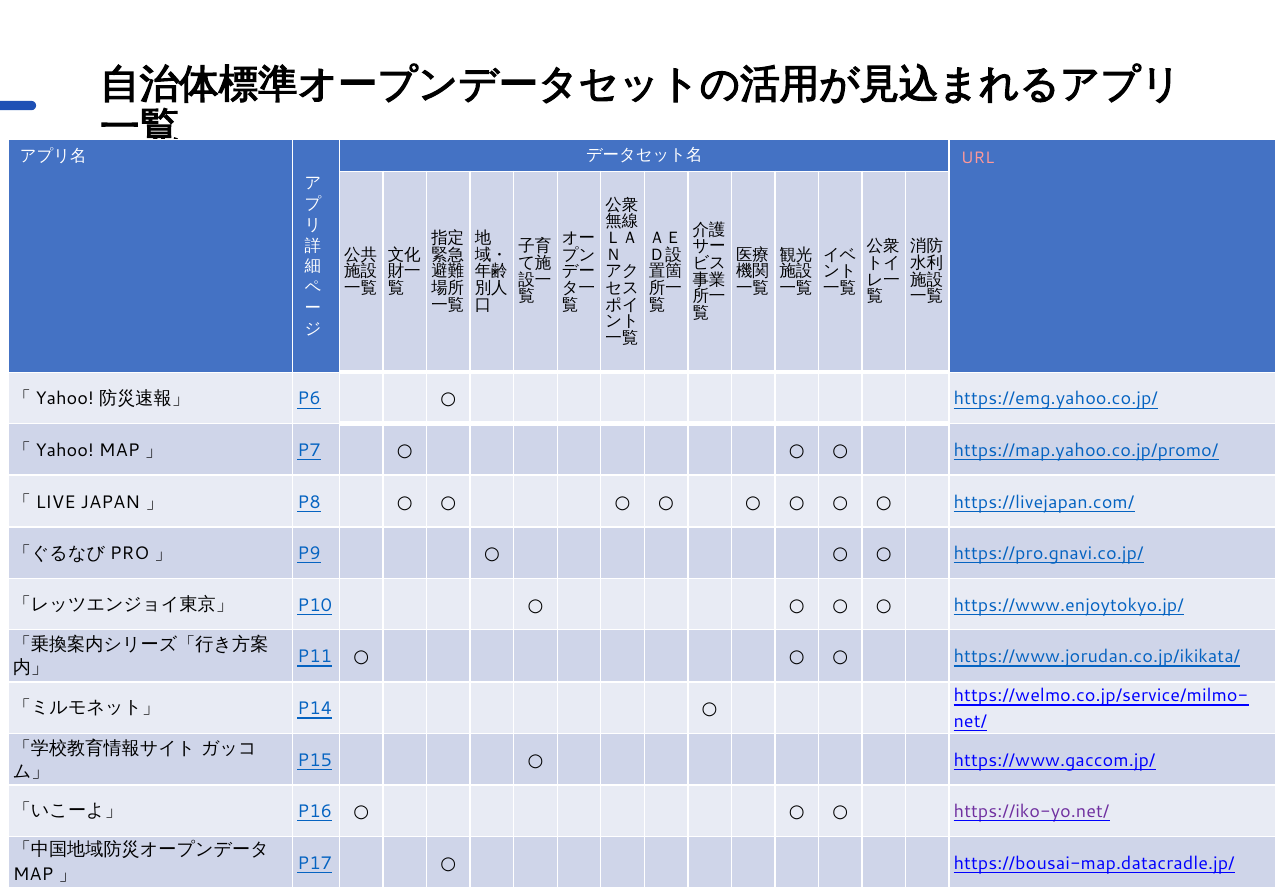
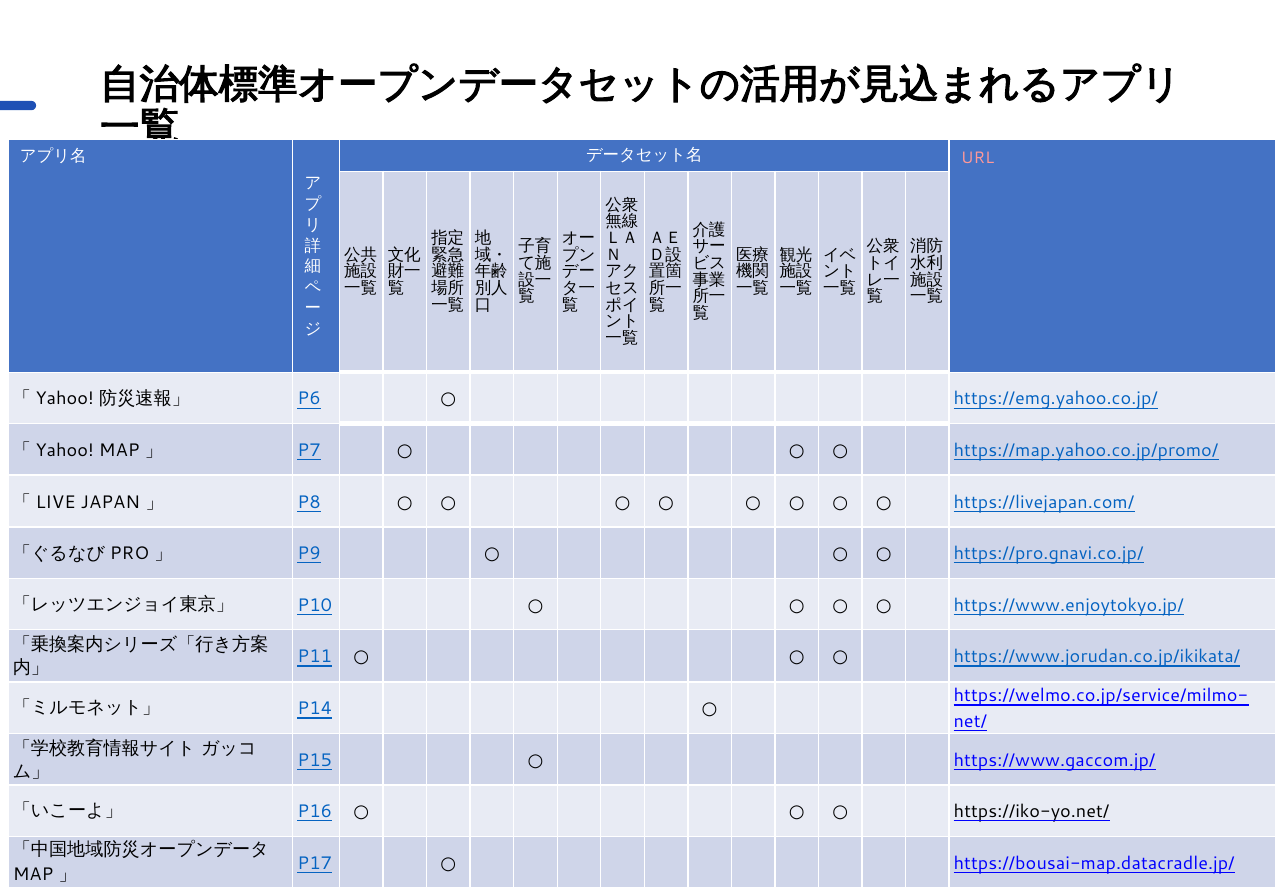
https://iko-yo.net/ colour: purple -> black
